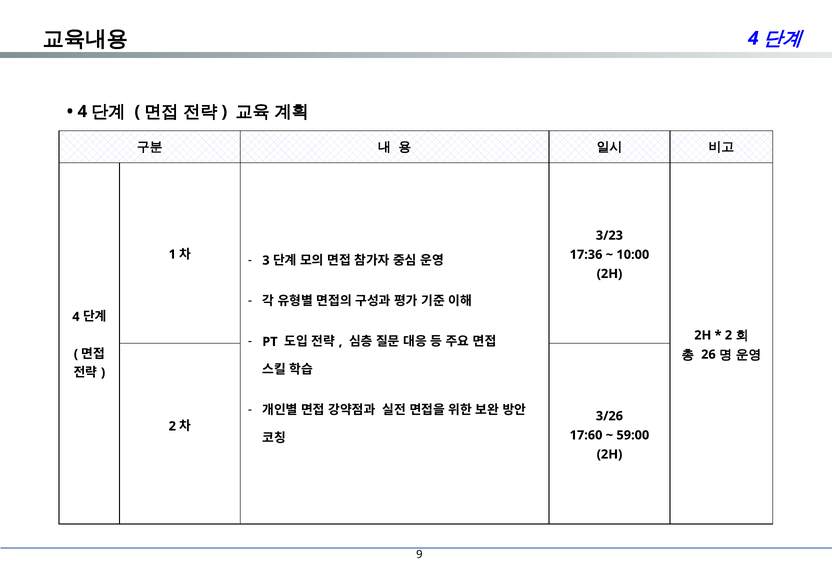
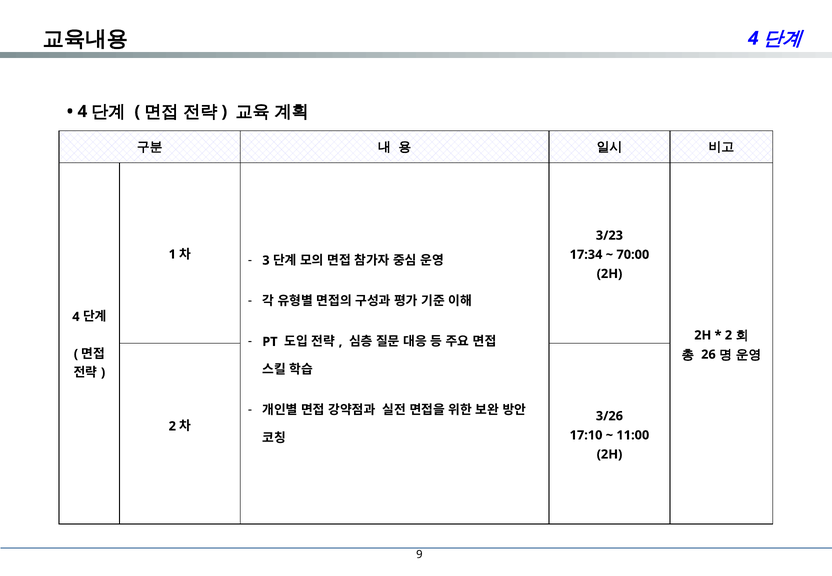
17:36: 17:36 -> 17:34
10:00: 10:00 -> 70:00
17:60: 17:60 -> 17:10
59:00: 59:00 -> 11:00
